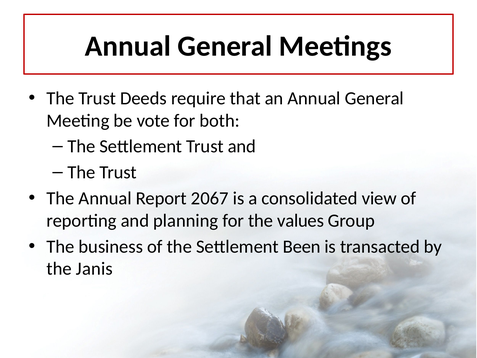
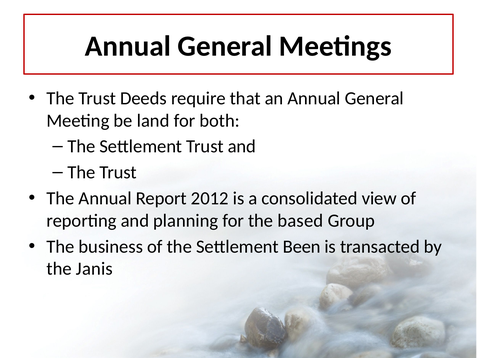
vote: vote -> land
2067: 2067 -> 2012
values: values -> based
